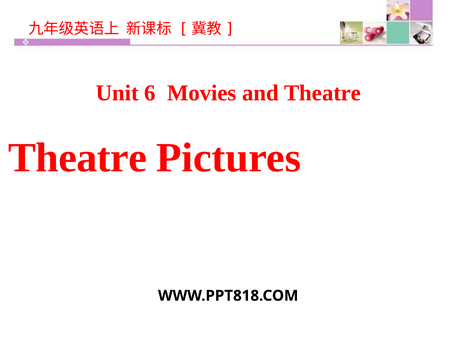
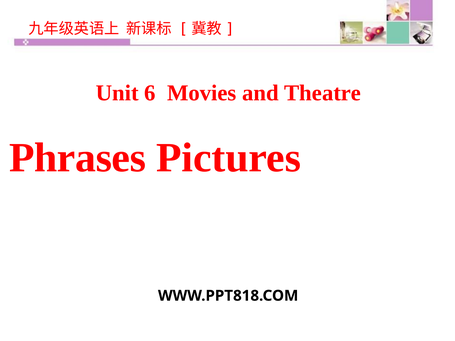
Theatre at (78, 158): Theatre -> Phrases
